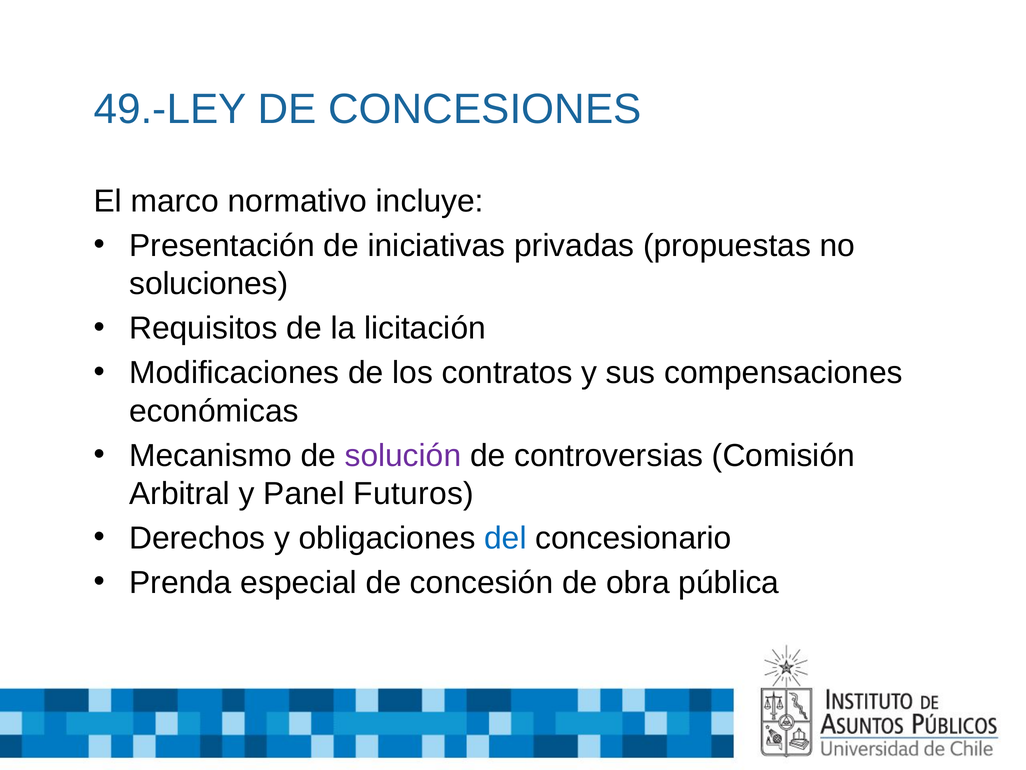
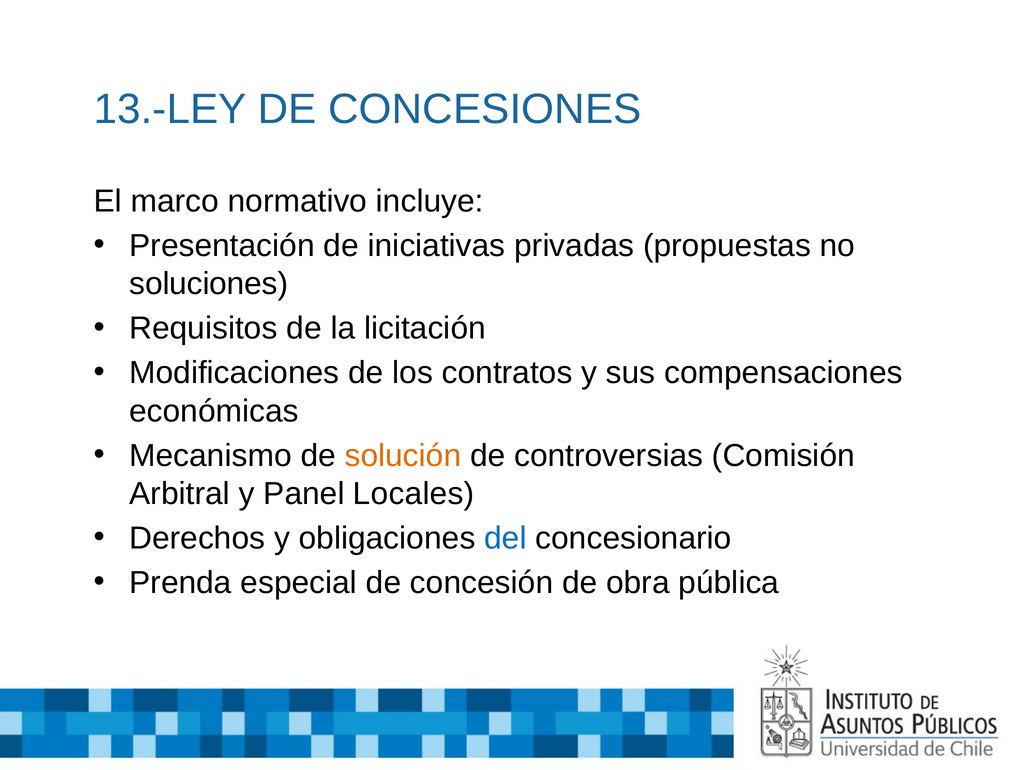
49.-LEY: 49.-LEY -> 13.-LEY
solución colour: purple -> orange
Futuros: Futuros -> Locales
